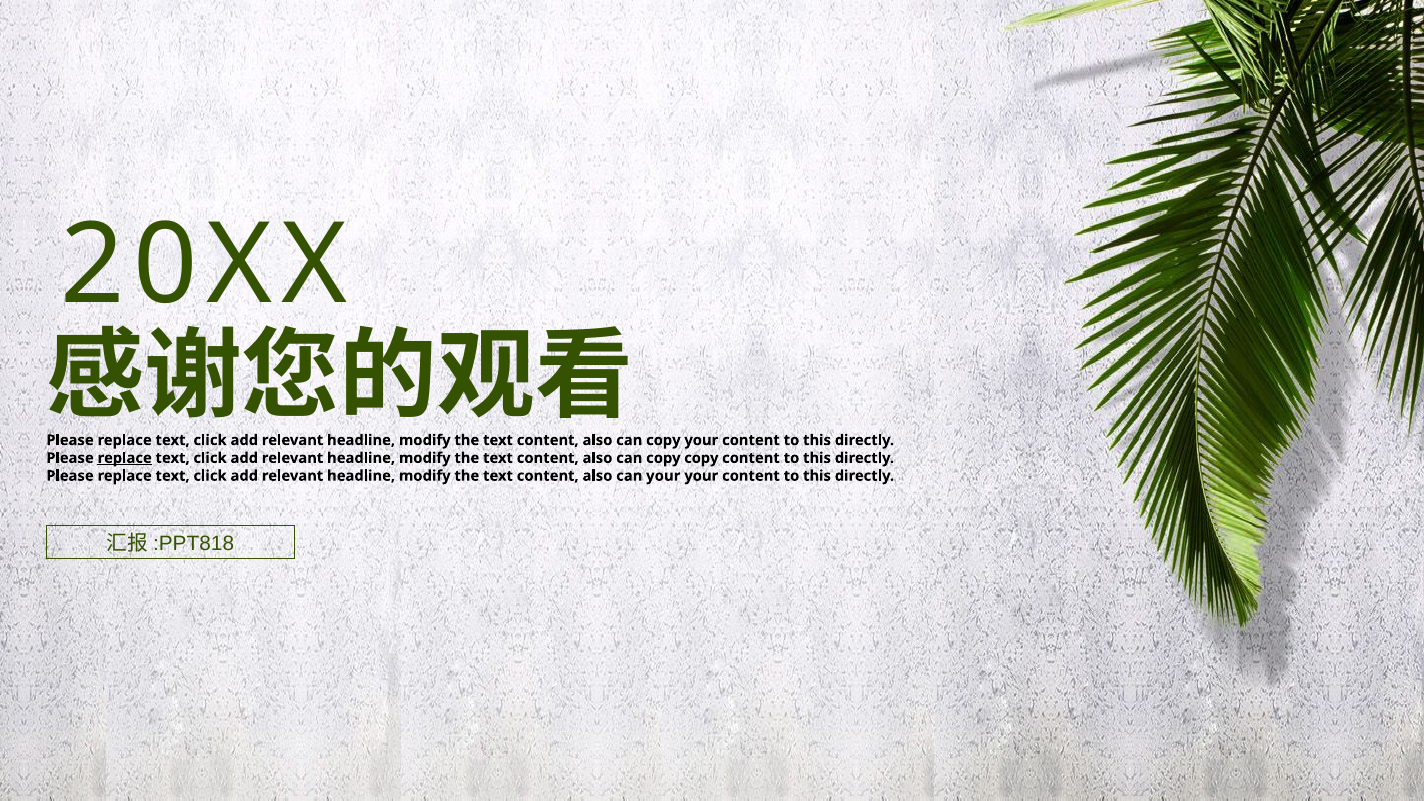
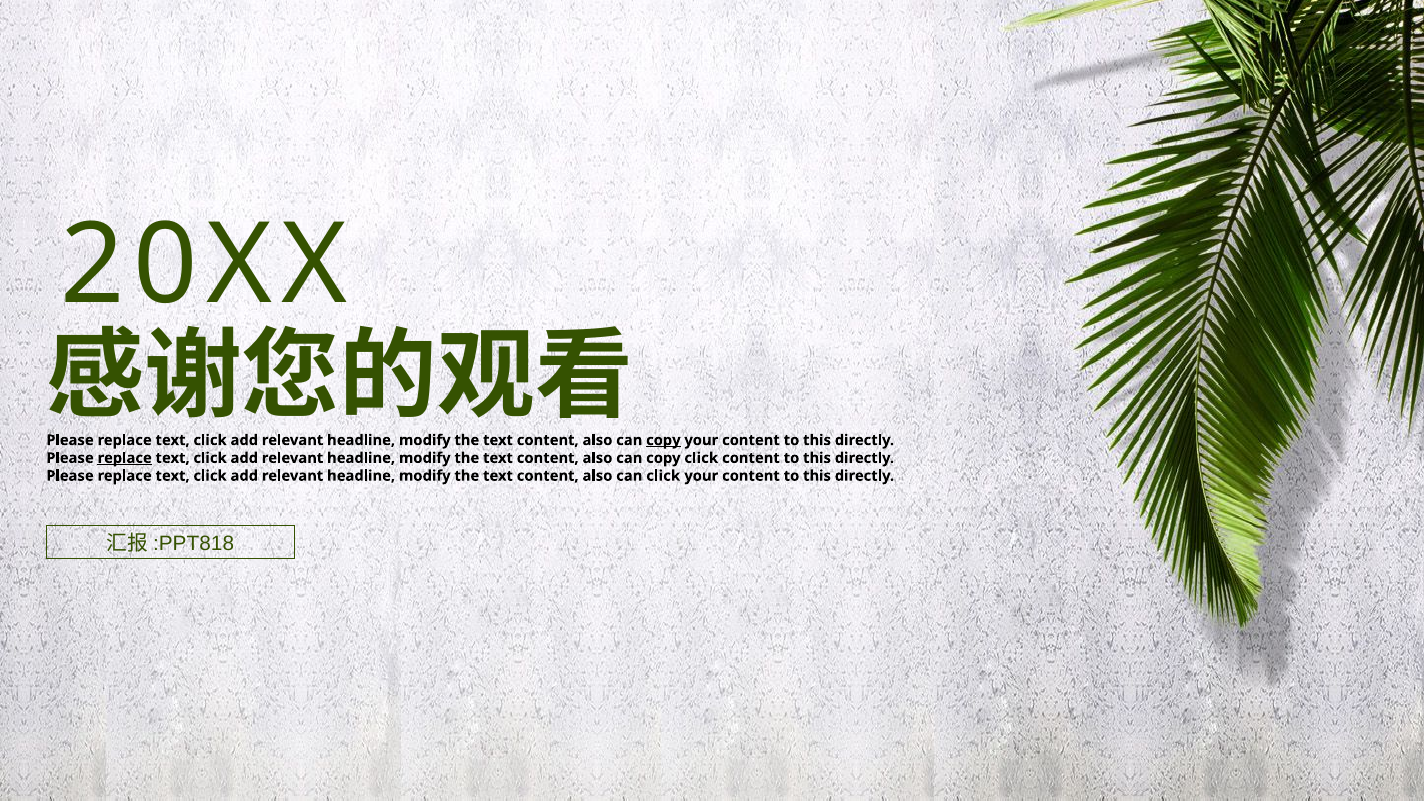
copy at (663, 440) underline: none -> present
copy copy: copy -> click
can your: your -> click
